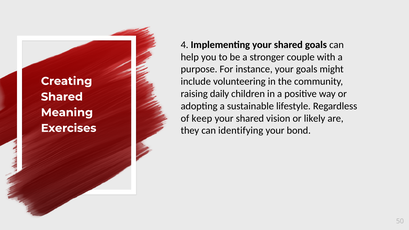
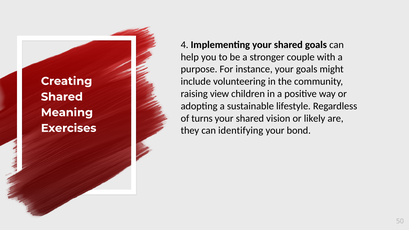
daily: daily -> view
keep: keep -> turns
